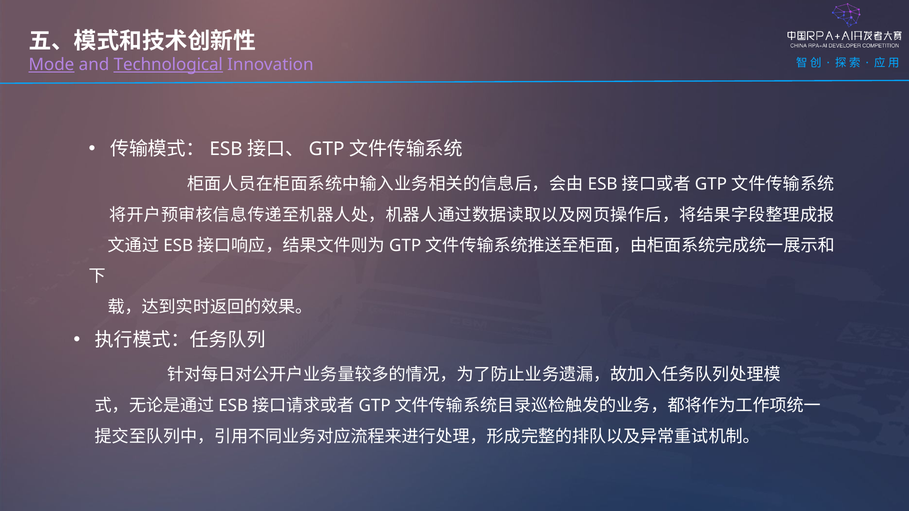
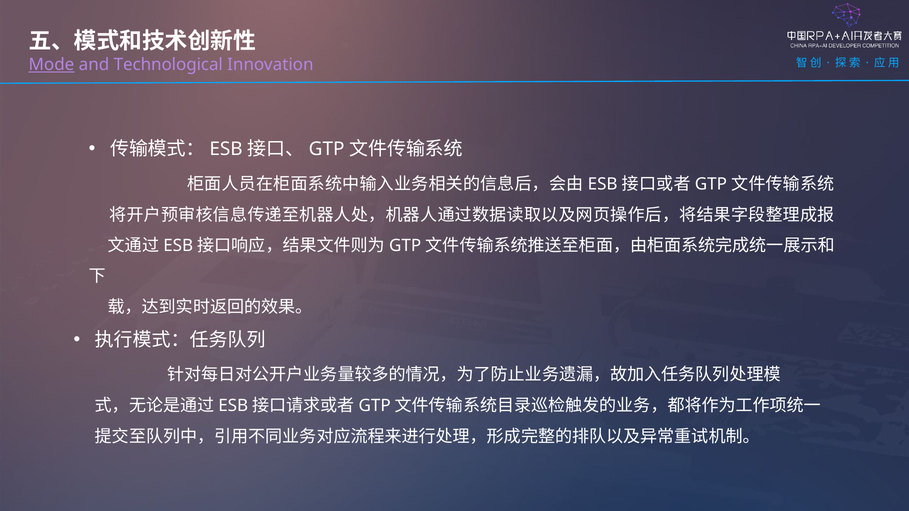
Technological underline: present -> none
